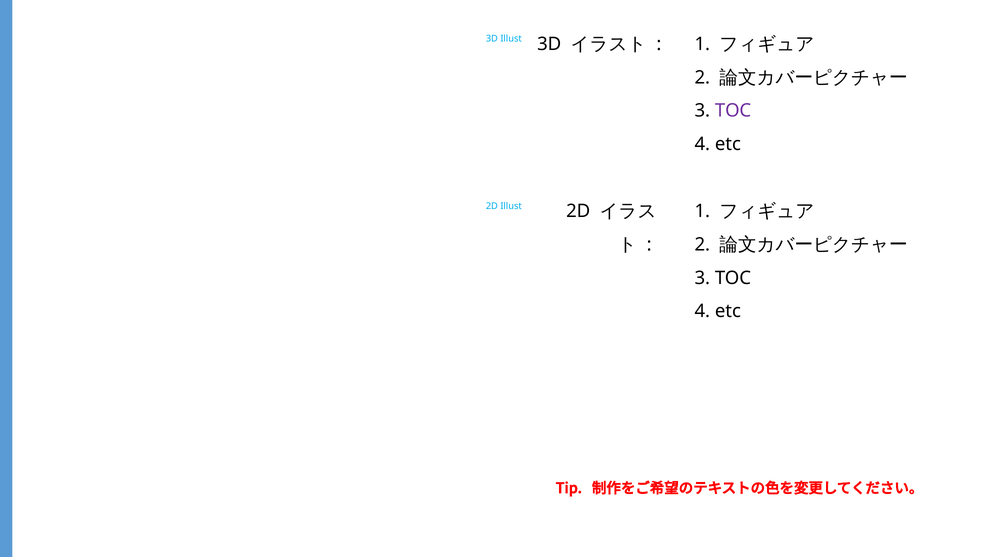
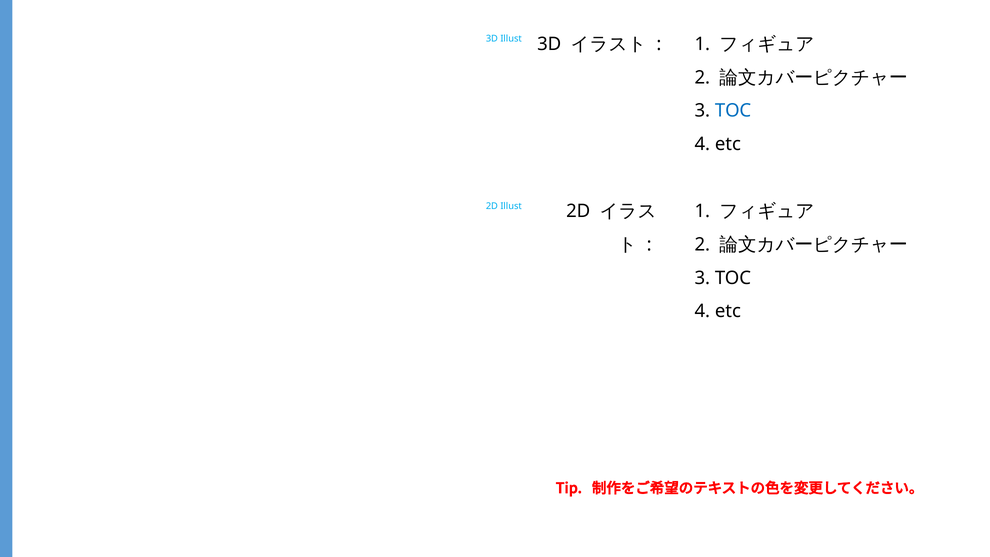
TOC at (733, 111) colour: purple -> blue
